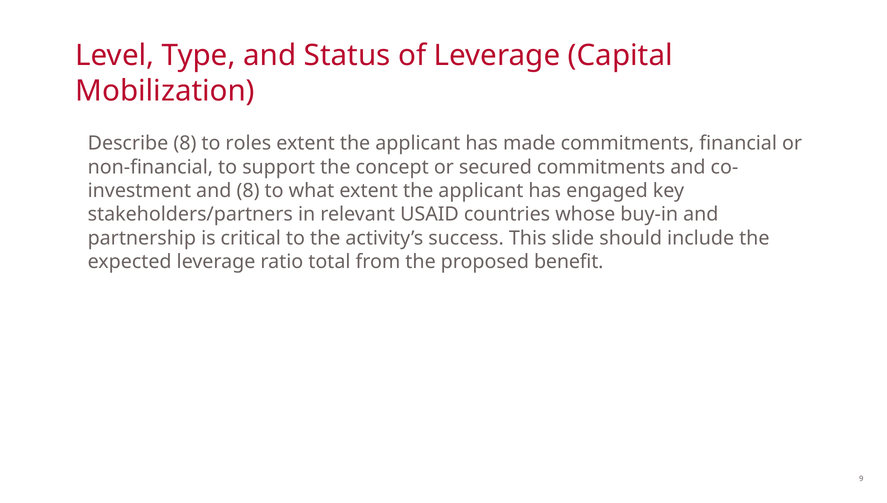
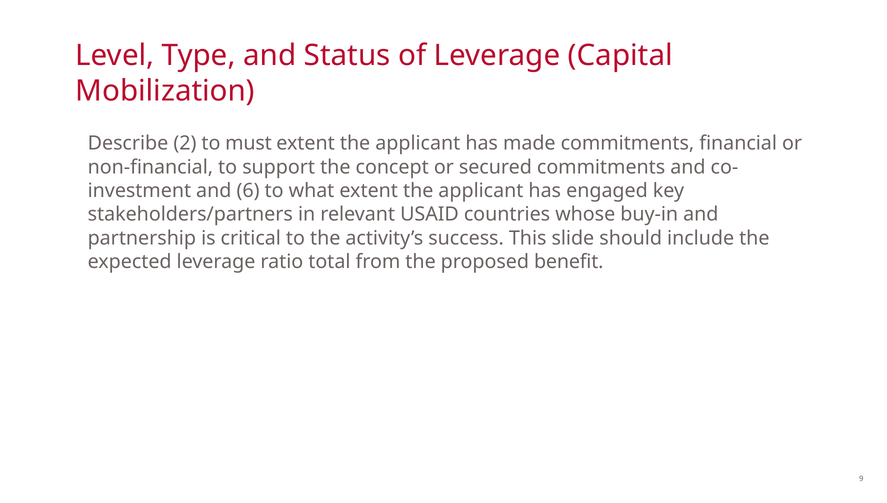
Describe 8: 8 -> 2
roles: roles -> must
and 8: 8 -> 6
